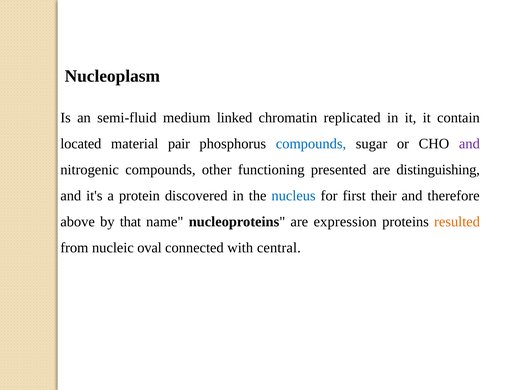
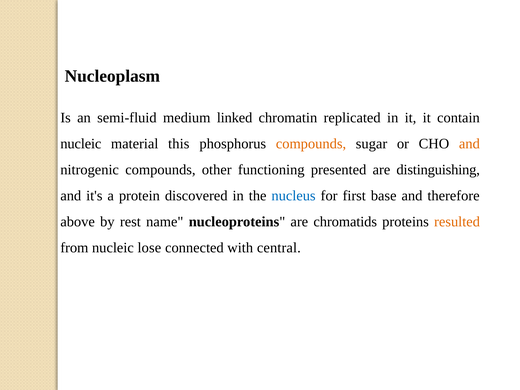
located at (81, 144): located -> nucleic
pair: pair -> this
compounds at (311, 144) colour: blue -> orange
and at (469, 144) colour: purple -> orange
their: their -> base
that: that -> rest
expression: expression -> chromatids
oval: oval -> lose
